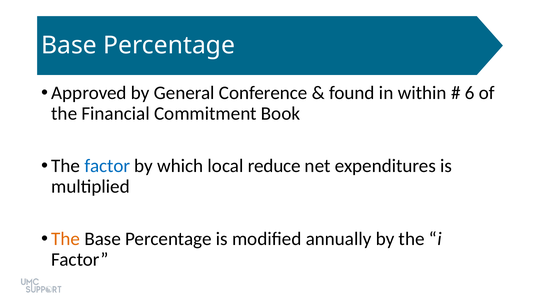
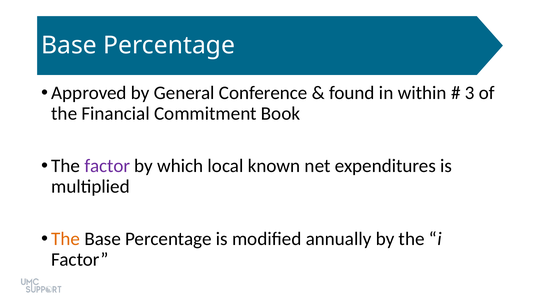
6: 6 -> 3
factor at (107, 166) colour: blue -> purple
reduce: reduce -> known
